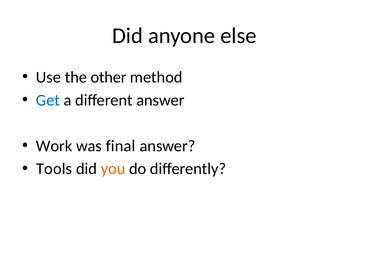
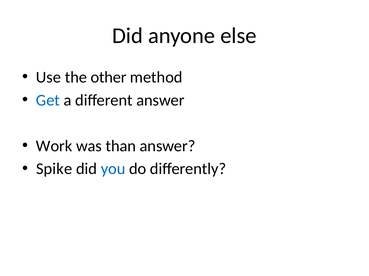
final: final -> than
Tools: Tools -> Spike
you colour: orange -> blue
